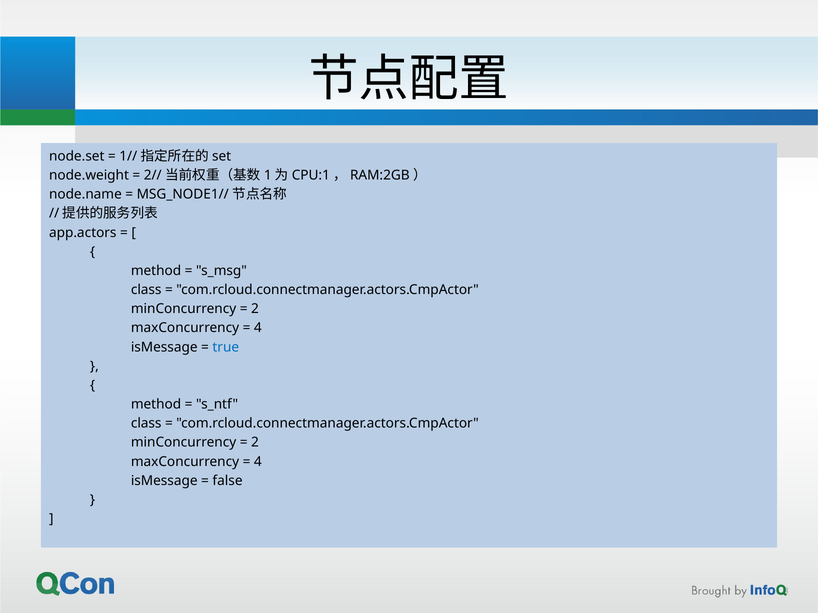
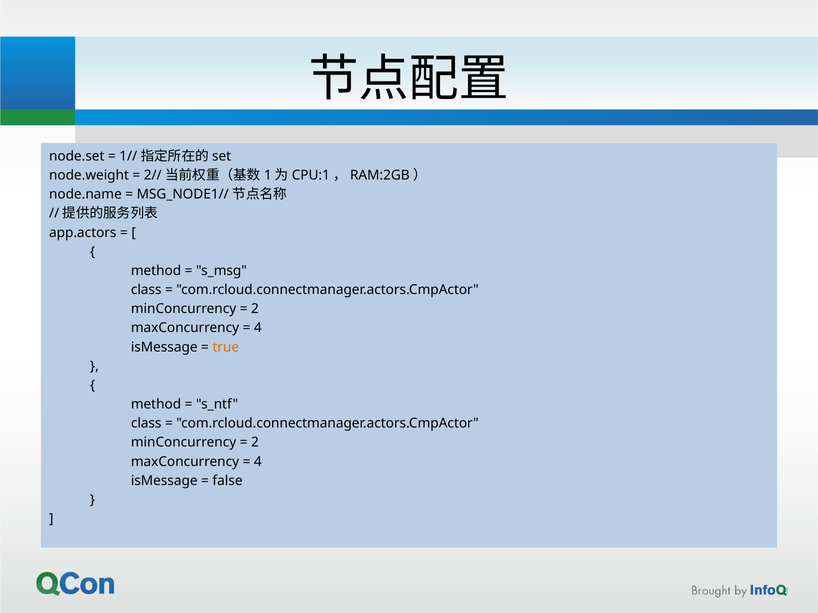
true colour: blue -> orange
